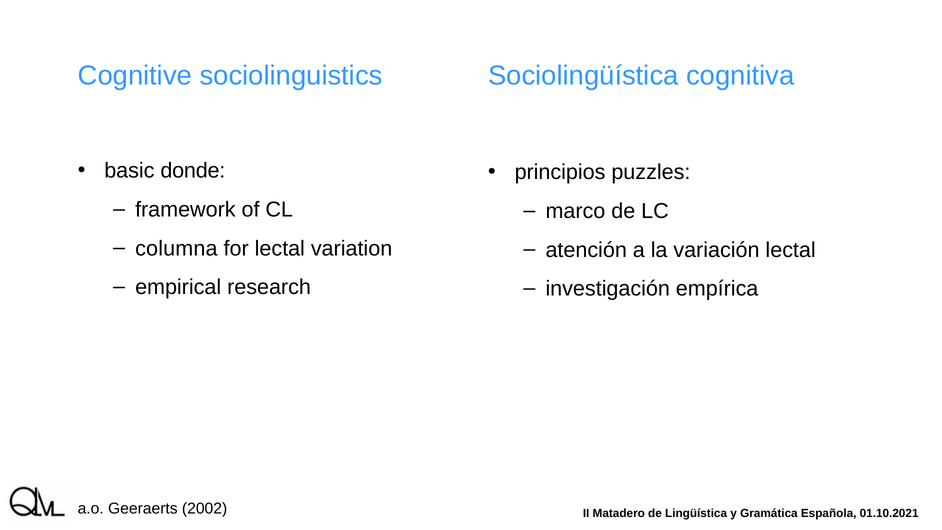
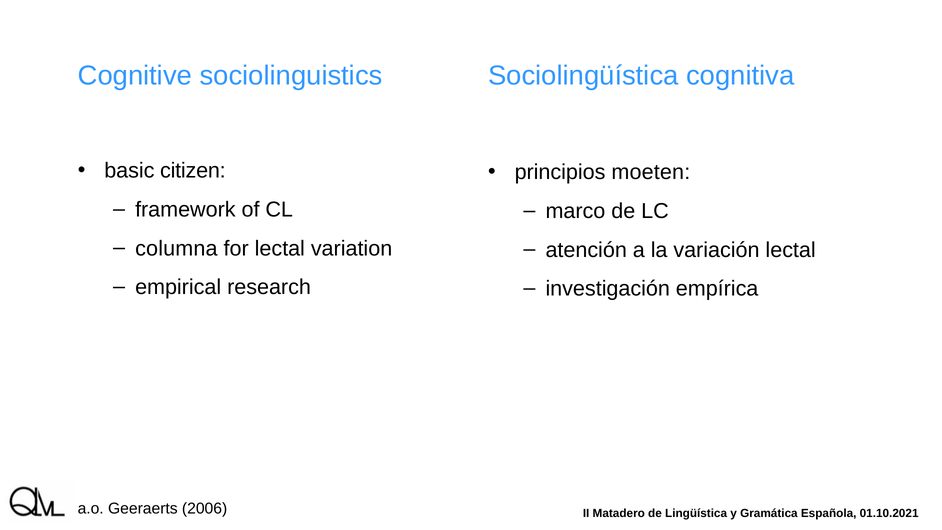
donde: donde -> citizen
puzzles: puzzles -> moeten
2002: 2002 -> 2006
